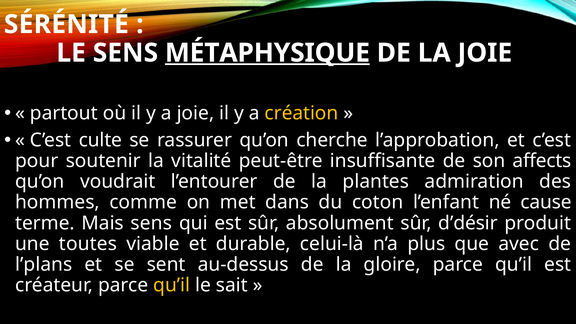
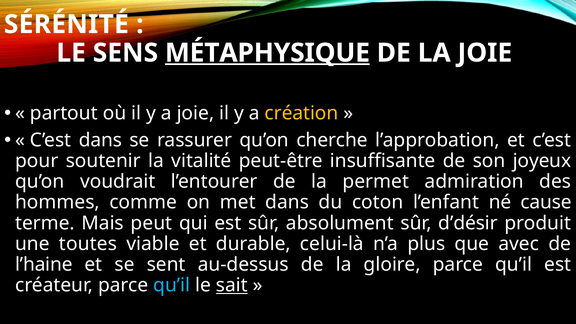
C’est culte: culte -> dans
affects: affects -> joyeux
plantes: plantes -> permet
Mais sens: sens -> peut
l’plans: l’plans -> l’haine
qu’il at (172, 285) colour: yellow -> light blue
sait underline: none -> present
